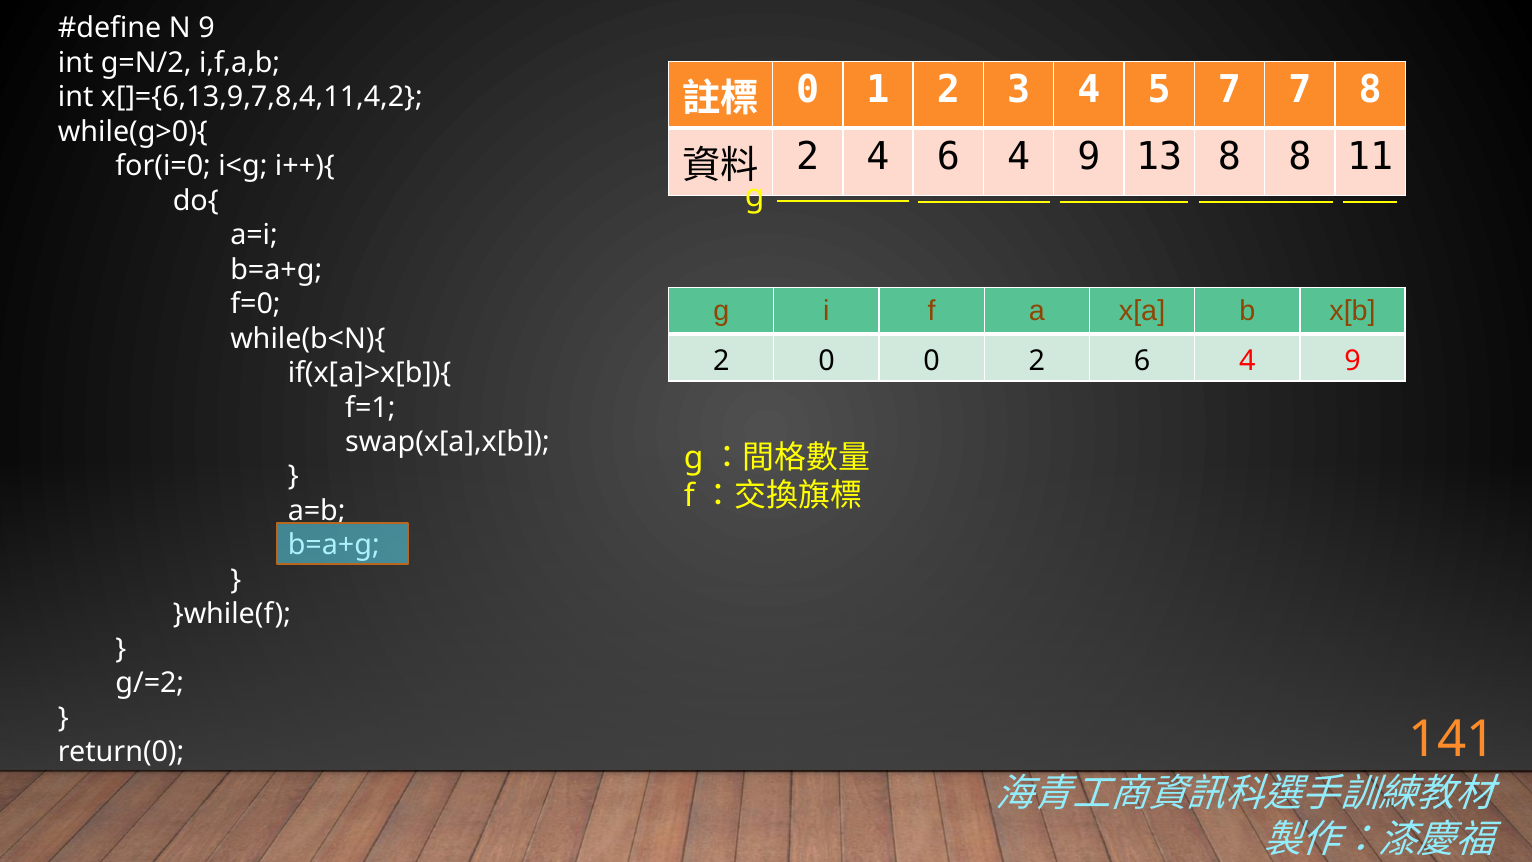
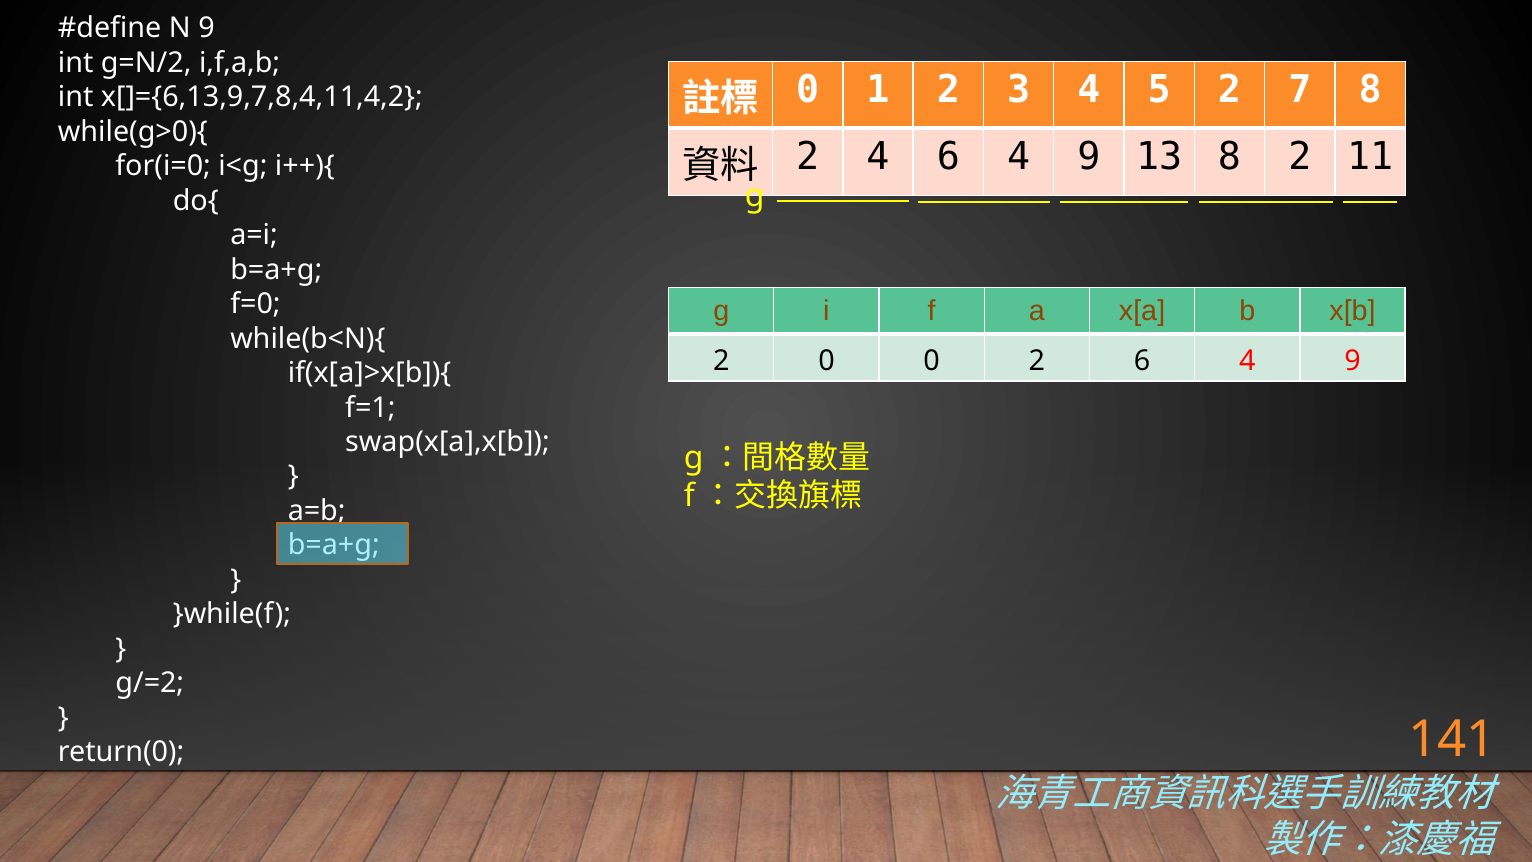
5 7: 7 -> 2
8 8: 8 -> 2
